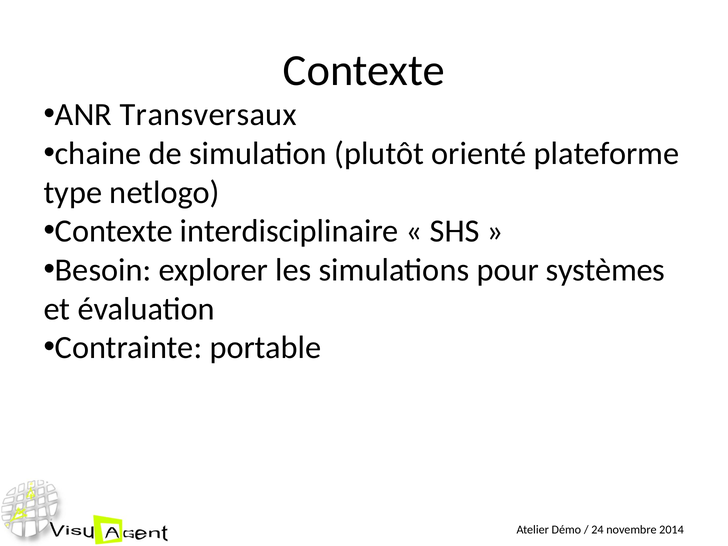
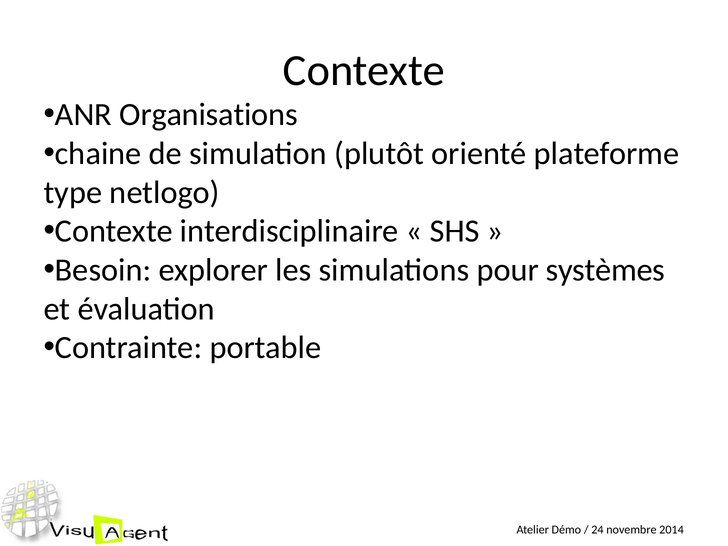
Transversaux: Transversaux -> Organisations
